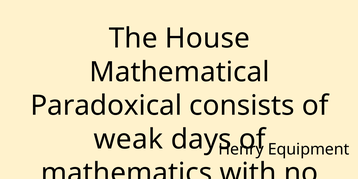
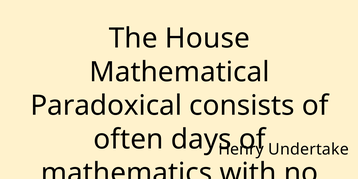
weak: weak -> often
Equipment: Equipment -> Undertake
